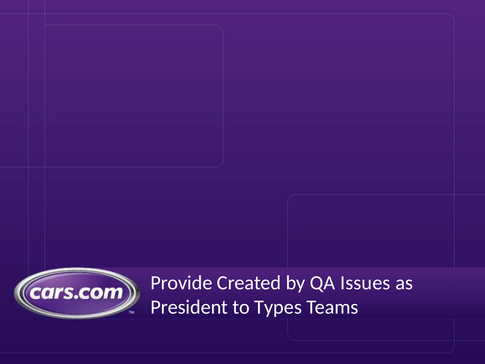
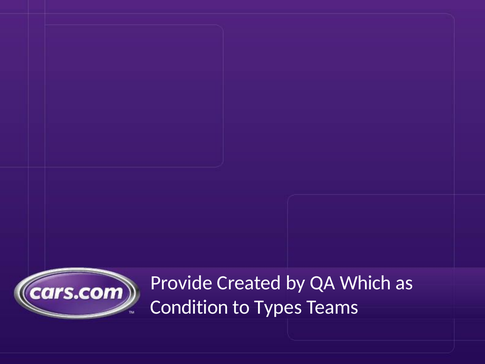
Issues: Issues -> Which
President: President -> Condition
